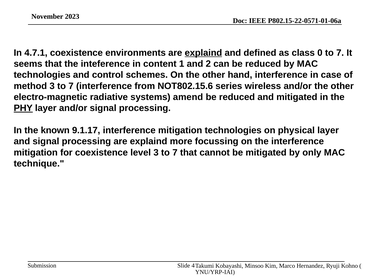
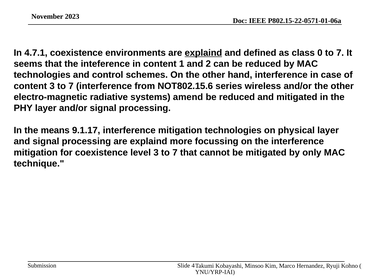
method at (30, 86): method -> content
PHY underline: present -> none
known: known -> means
